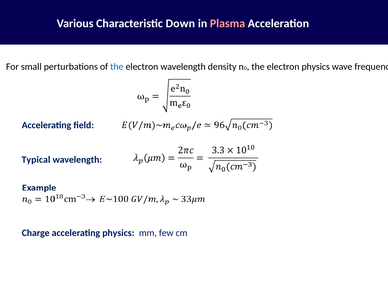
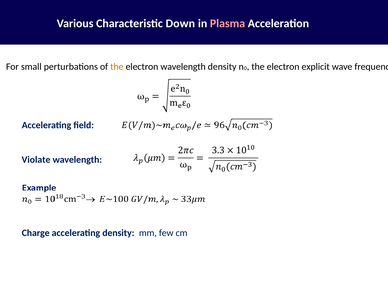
the at (117, 67) colour: blue -> orange
electron physics: physics -> explicit
Typical: Typical -> Violate
accelerating physics: physics -> density
